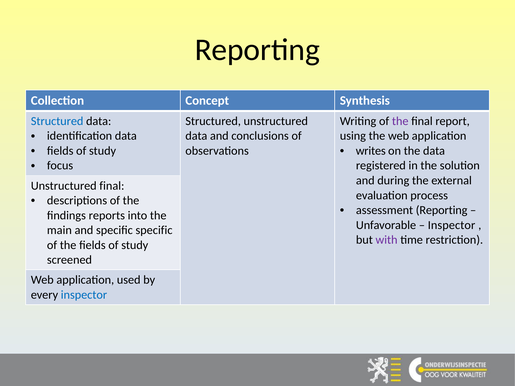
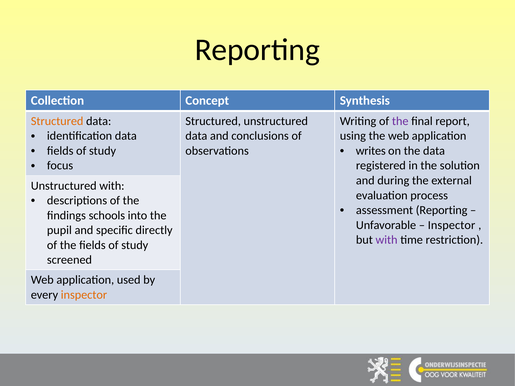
Structured at (57, 121) colour: blue -> orange
Unstructured final: final -> with
reports: reports -> schools
main: main -> pupil
specific specific: specific -> directly
inspector at (84, 295) colour: blue -> orange
